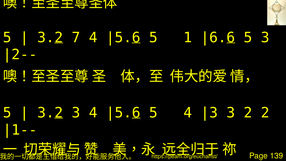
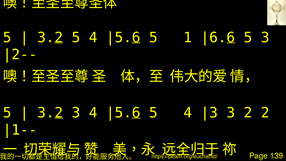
3.2 7: 7 -> 5
